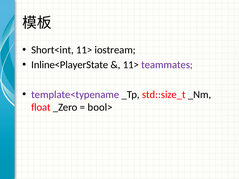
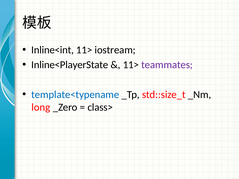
Short<int: Short<int -> Inline<int
template<typename colour: purple -> blue
float: float -> long
bool>: bool> -> class>
